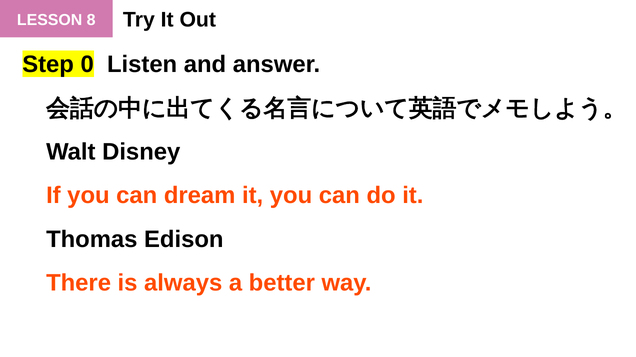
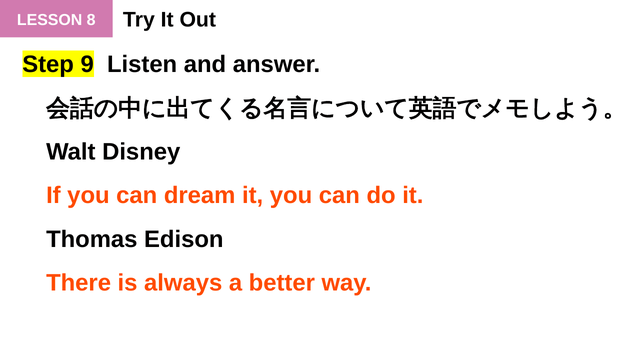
0: 0 -> 9
